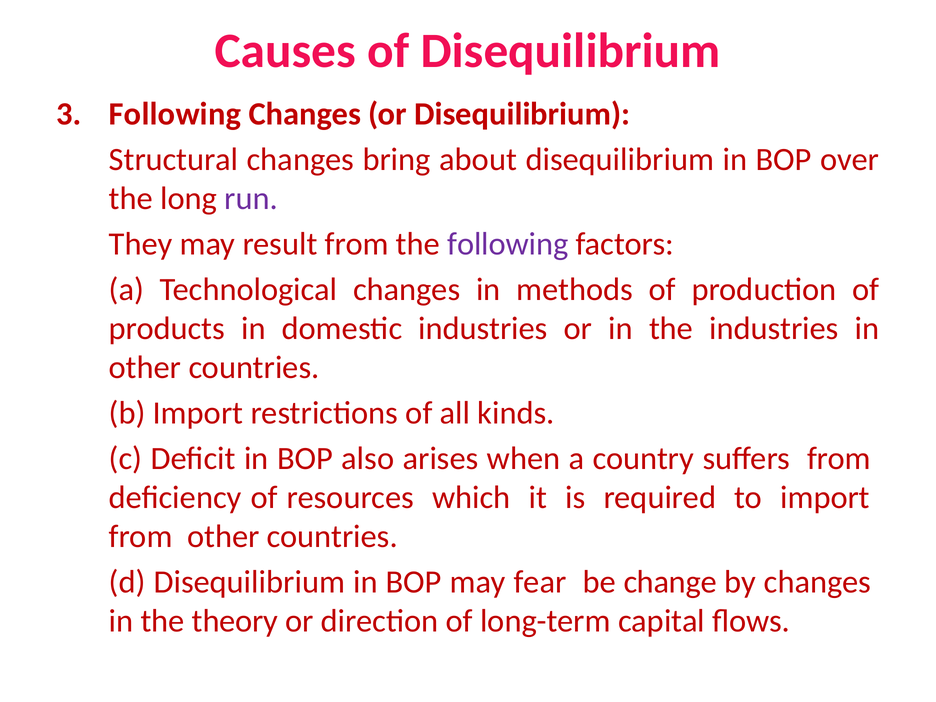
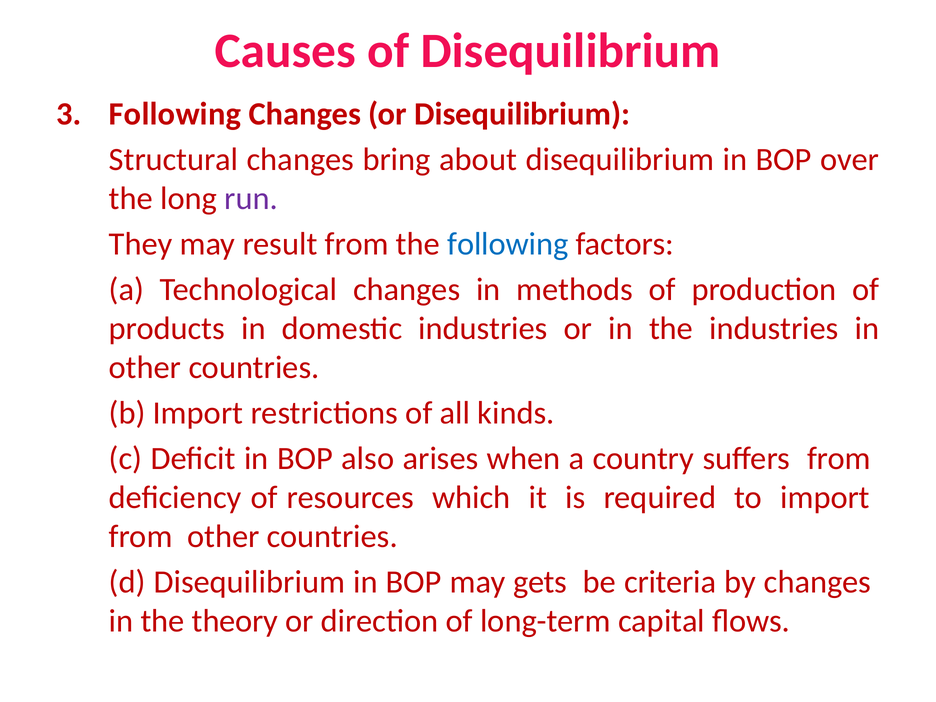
following at (508, 244) colour: purple -> blue
fear: fear -> gets
change: change -> criteria
